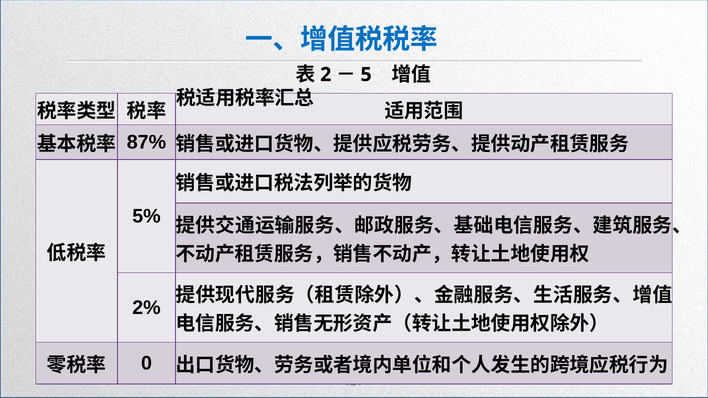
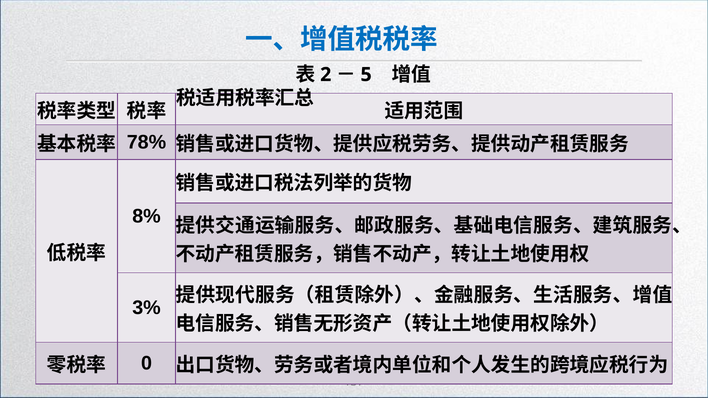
87%: 87% -> 78%
5%: 5% -> 8%
2%: 2% -> 3%
